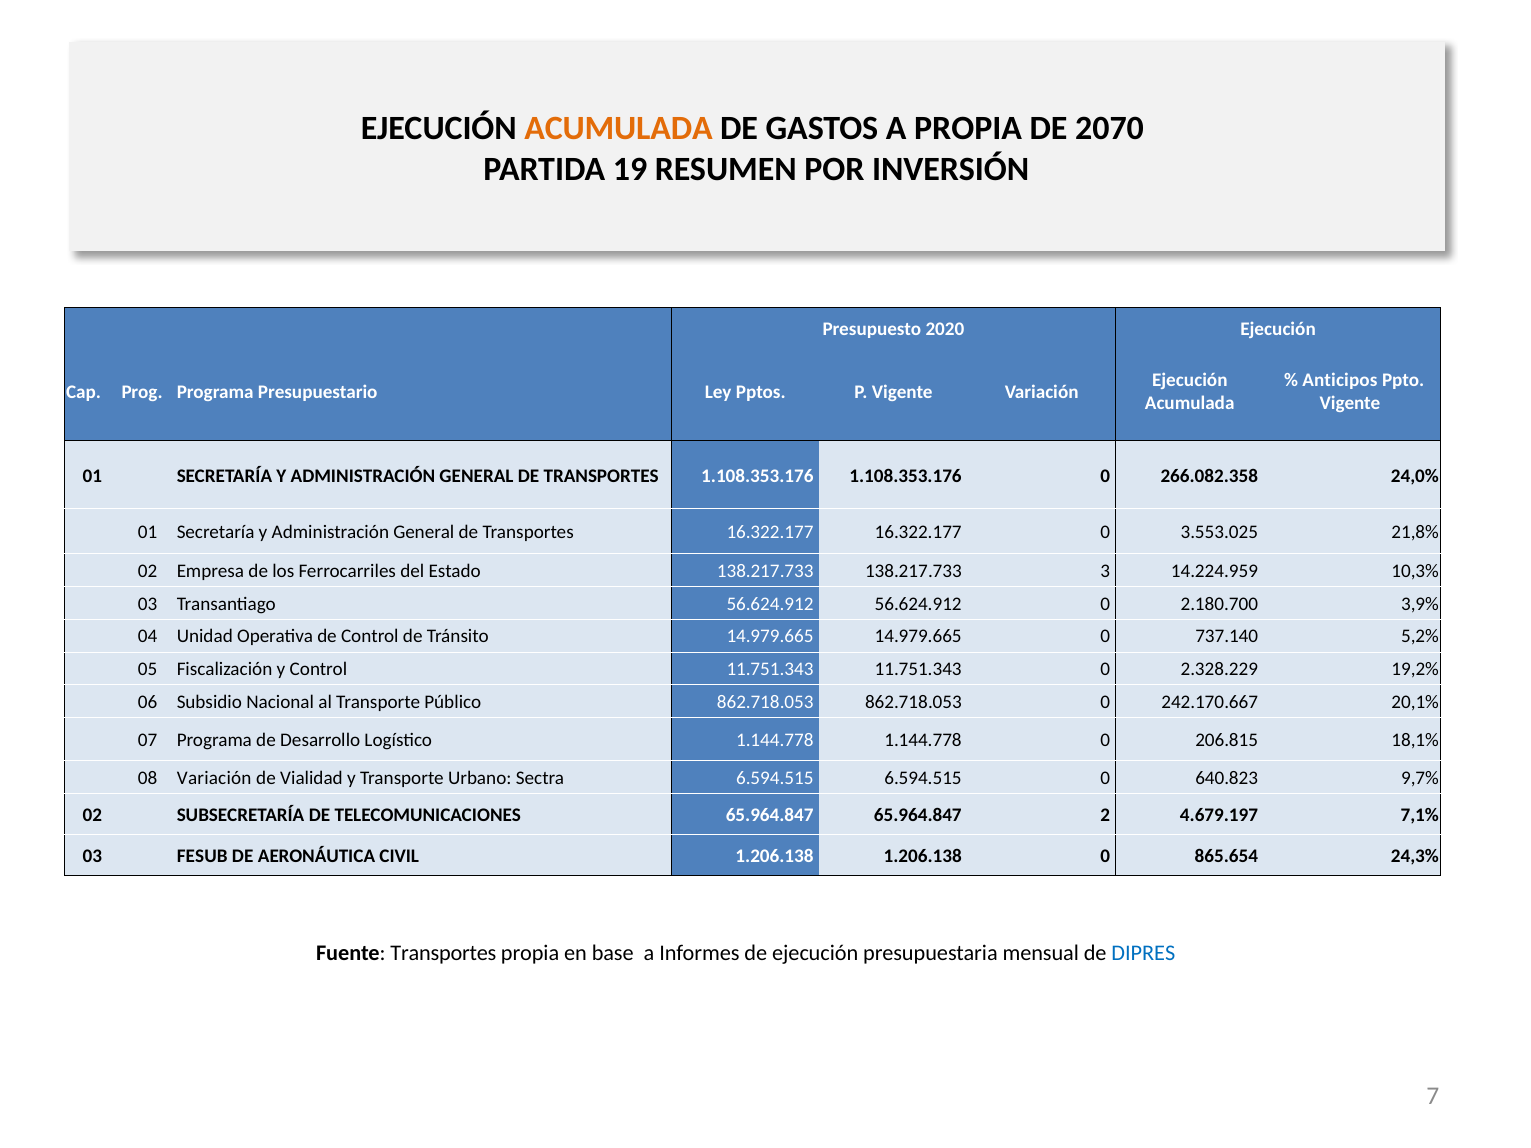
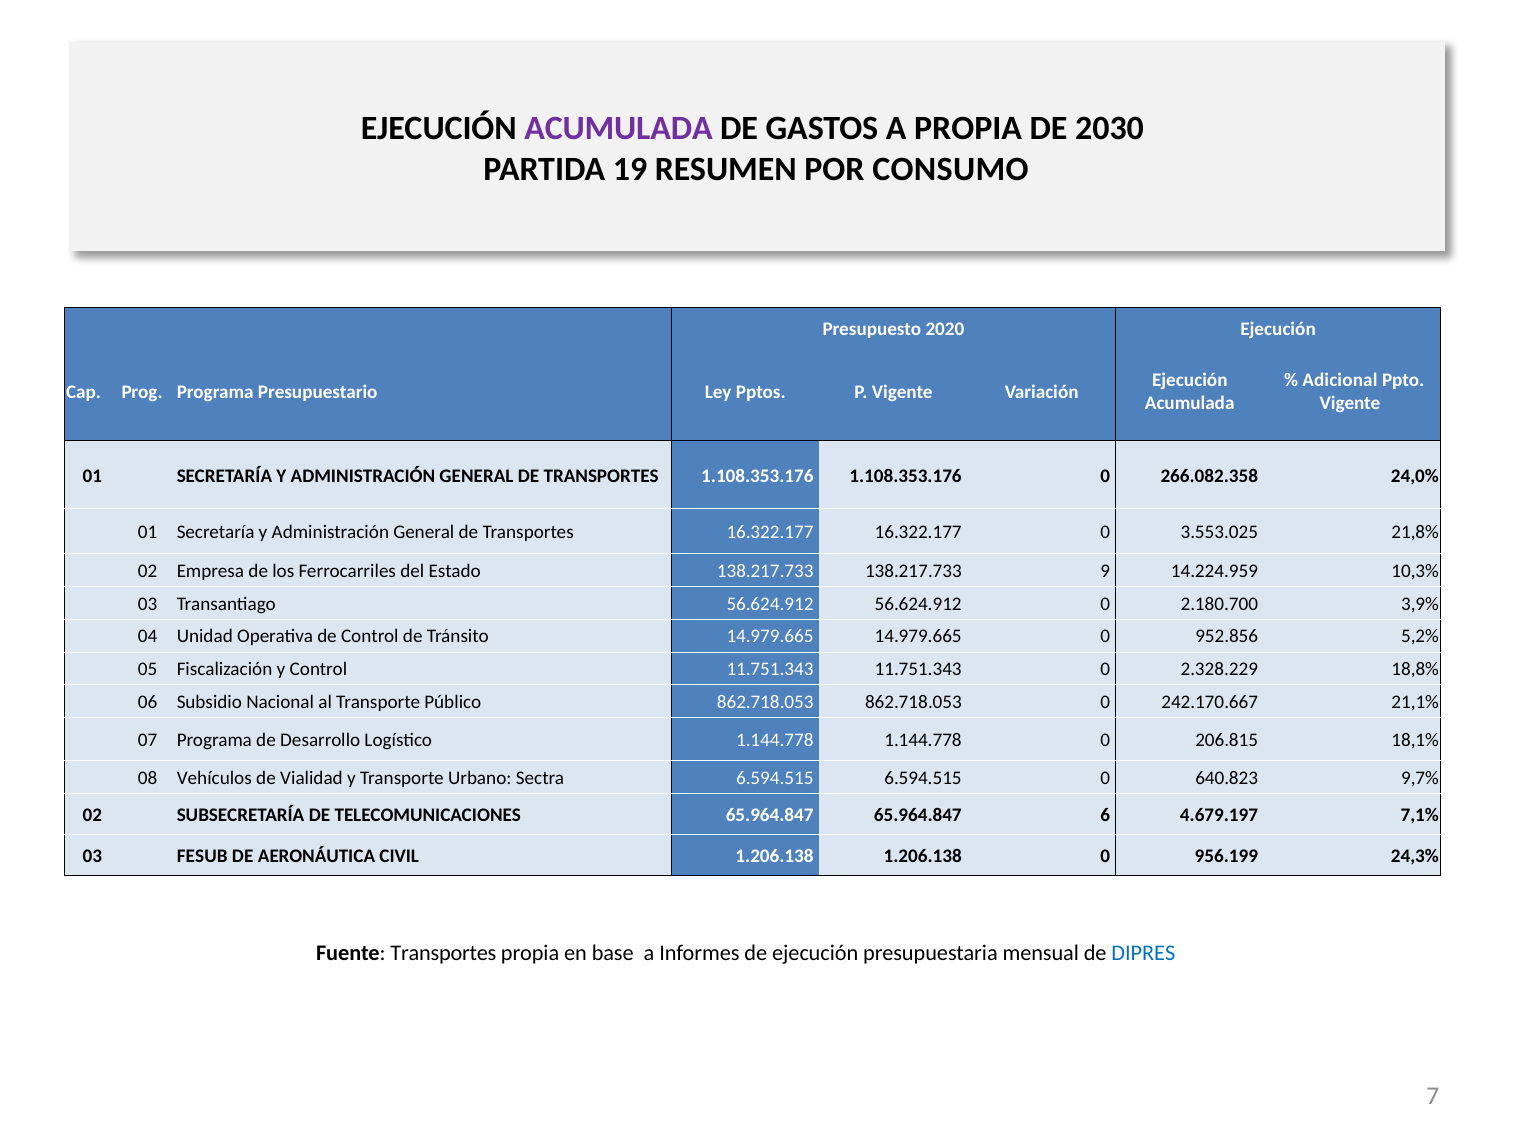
ACUMULADA at (619, 128) colour: orange -> purple
2070: 2070 -> 2030
INVERSIÓN: INVERSIÓN -> CONSUMO
Anticipos: Anticipos -> Adicional
3: 3 -> 9
737.140: 737.140 -> 952.856
19,2%: 19,2% -> 18,8%
20,1%: 20,1% -> 21,1%
08 Variación: Variación -> Vehículos
2: 2 -> 6
865.654: 865.654 -> 956.199
